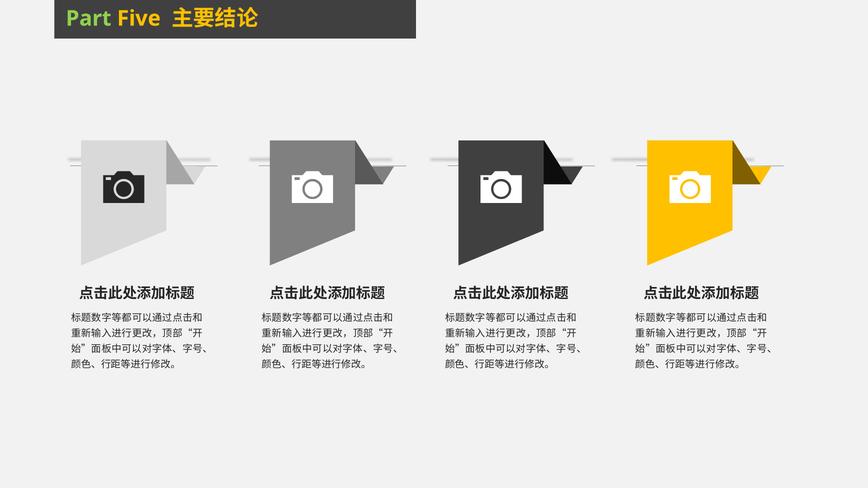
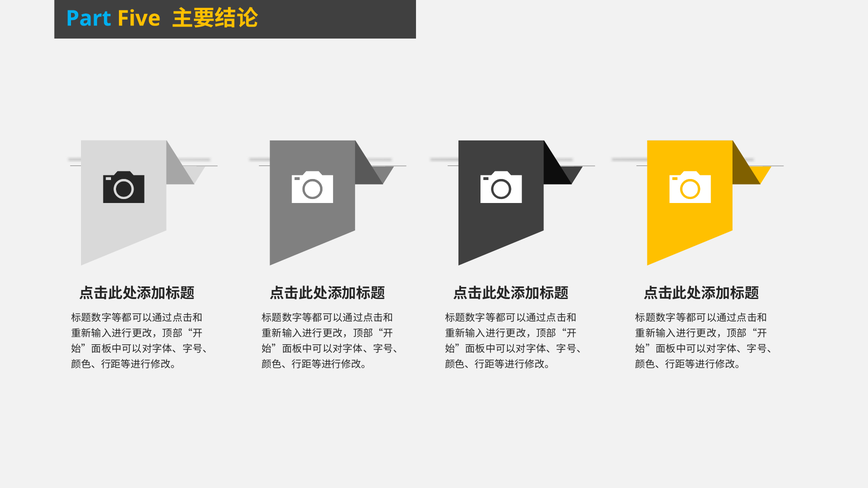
Part colour: light green -> light blue
